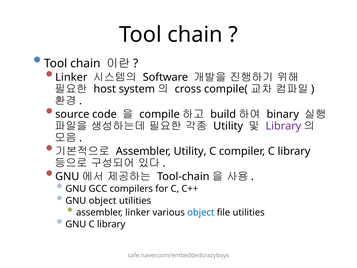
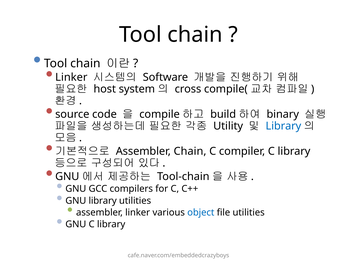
Library at (283, 126) colour: purple -> blue
Assembler Utility: Utility -> Chain
GNU object: object -> library
